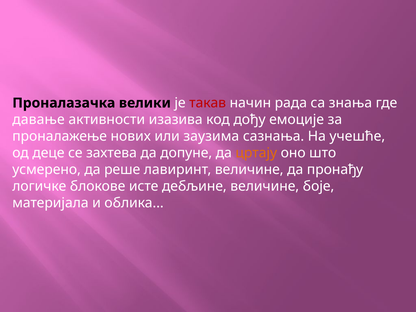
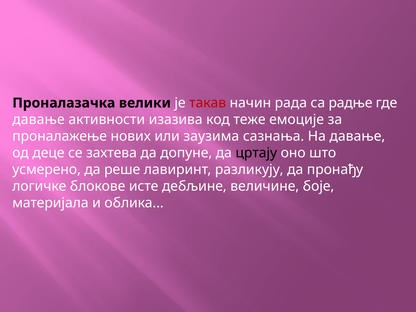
знања: знања -> радње
дођу: дођу -> теже
На учешће: учешће -> давање
цртају colour: orange -> black
лавиринт величине: величине -> разликују
